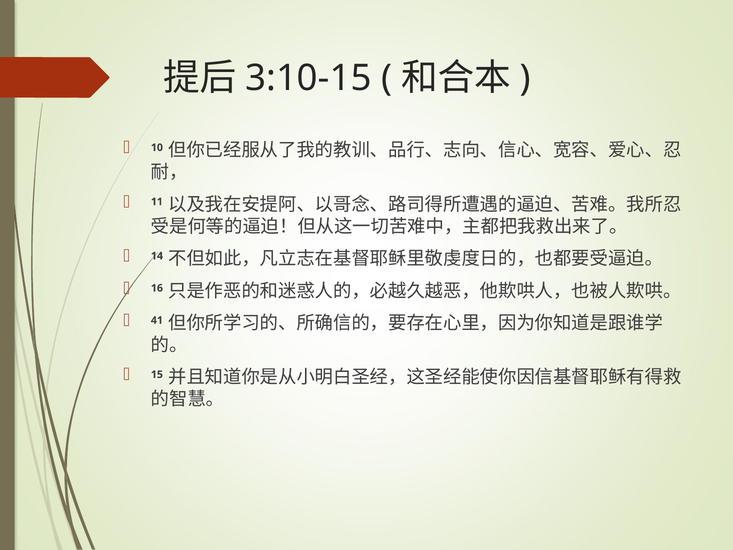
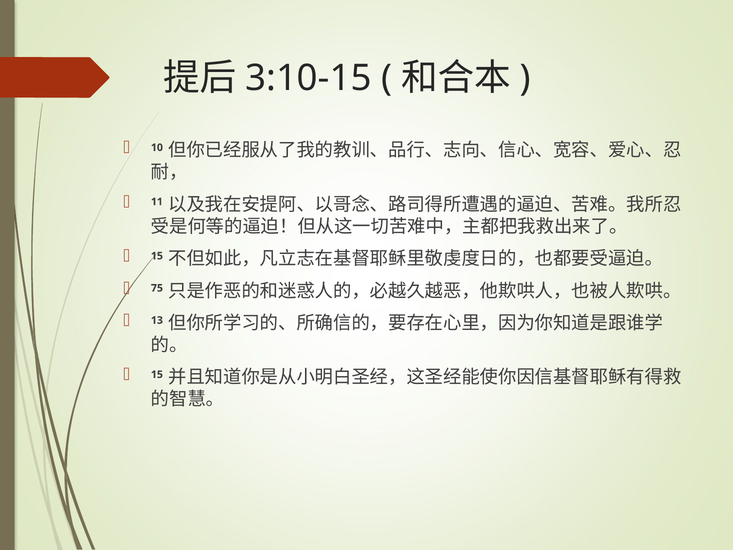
14 at (157, 256): 14 -> 15
16: 16 -> 75
41: 41 -> 13
